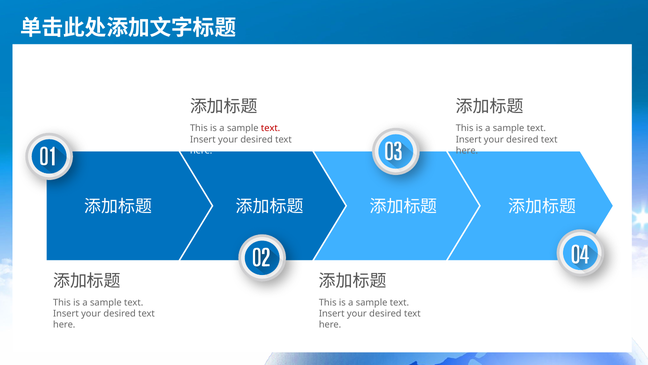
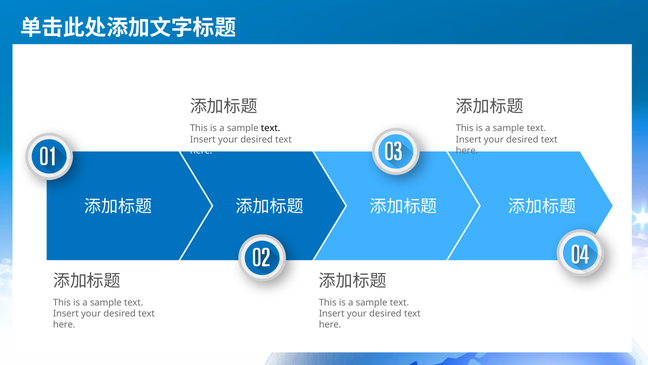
text at (271, 128) colour: red -> black
